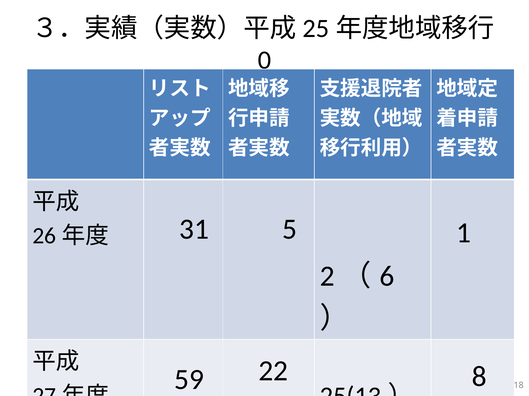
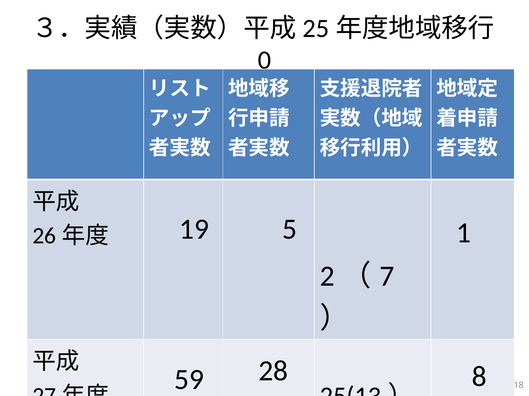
31: 31 -> 19
6: 6 -> 7
22 at (273, 372): 22 -> 28
